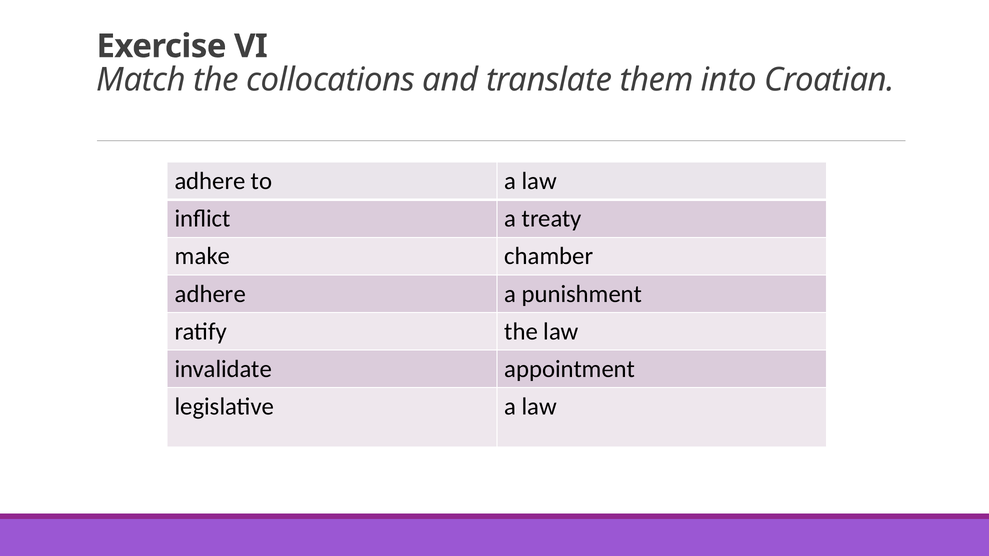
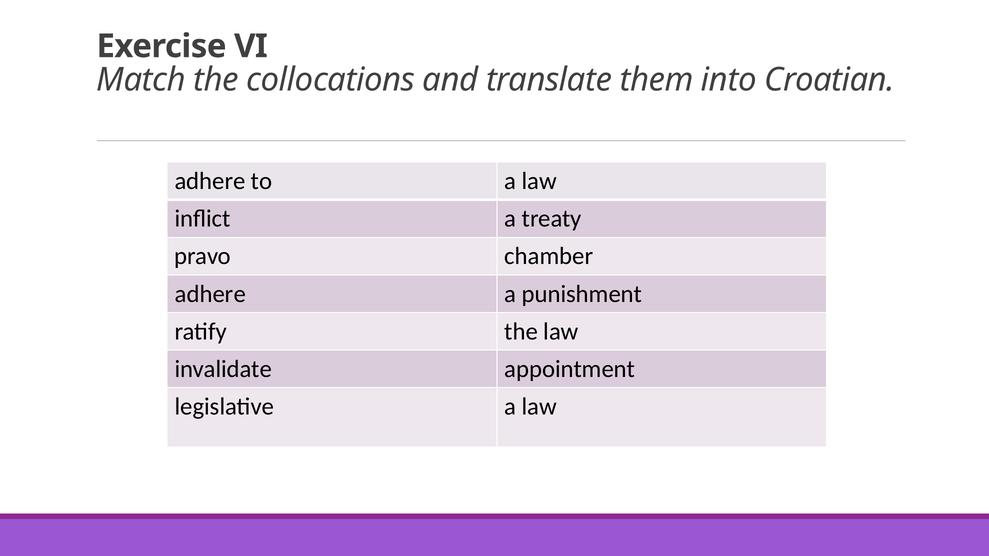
make: make -> pravo
